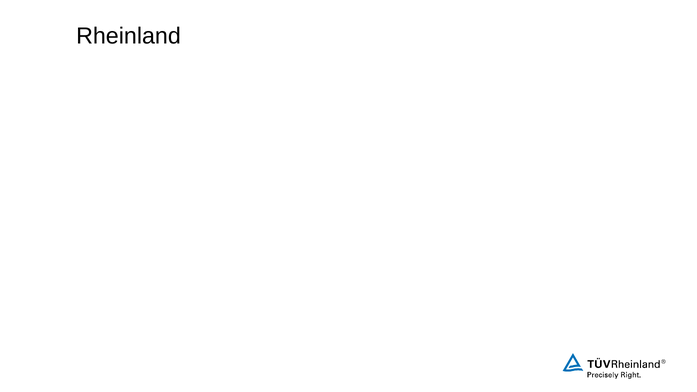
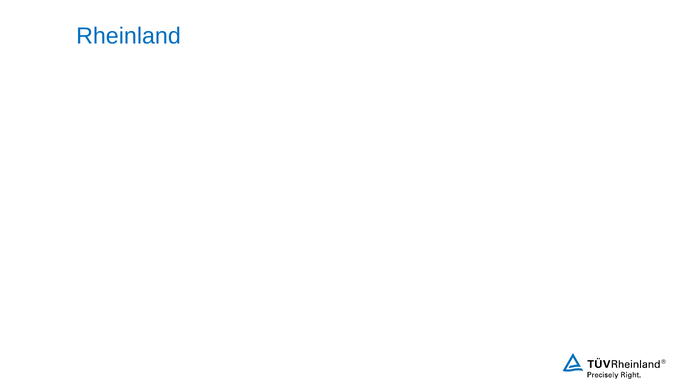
Rheinland colour: black -> blue
